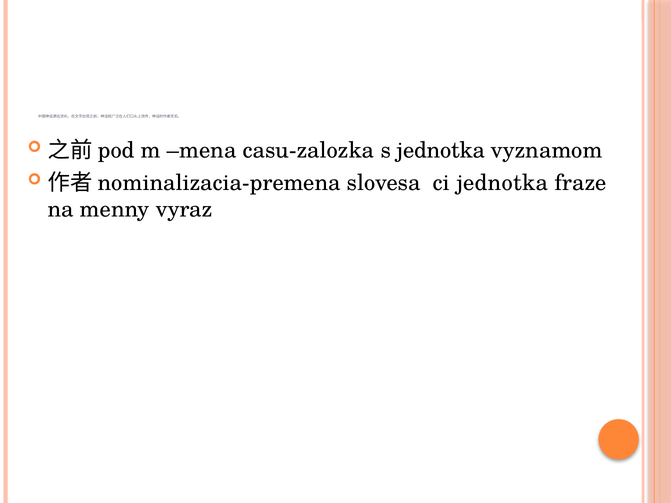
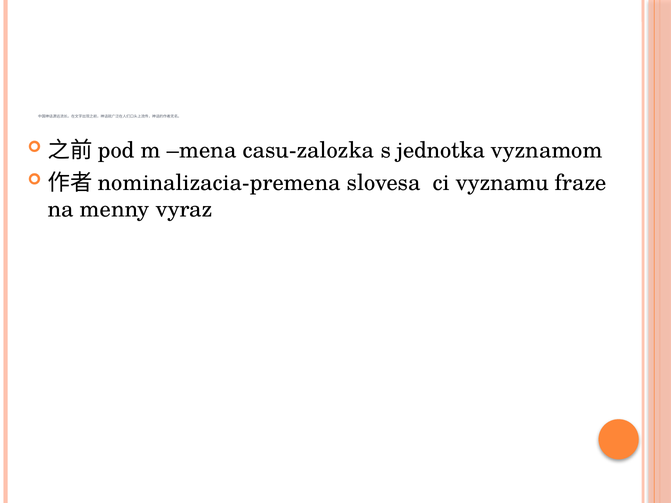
ci jednotka: jednotka -> vyznamu
